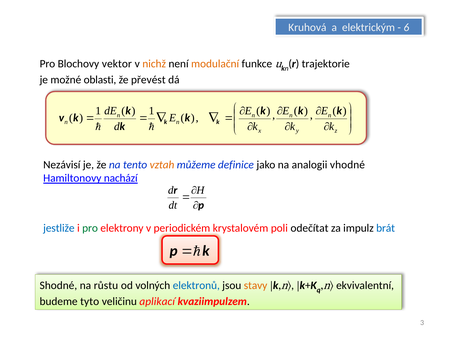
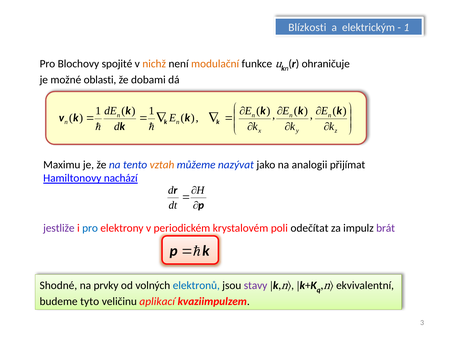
Kruhová: Kruhová -> Blízkosti
6 at (406, 27): 6 -> 1
vektor: vektor -> spojité
trajektorie: trajektorie -> ohraničuje
převést: převést -> dobami
Nezávisí: Nezávisí -> Maximu
definice: definice -> nazývat
vhodné: vhodné -> přijímat
jestliže colour: blue -> purple
pro at (90, 228) colour: green -> blue
brát colour: blue -> purple
růstu: růstu -> prvky
stavy colour: orange -> purple
